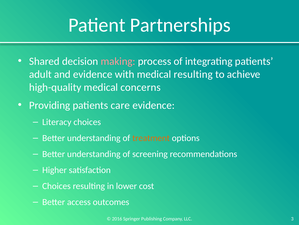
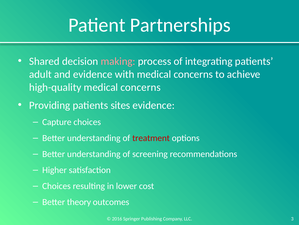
with medical resulting: resulting -> concerns
care: care -> sites
Literacy: Literacy -> Capture
treatment colour: orange -> red
access: access -> theory
